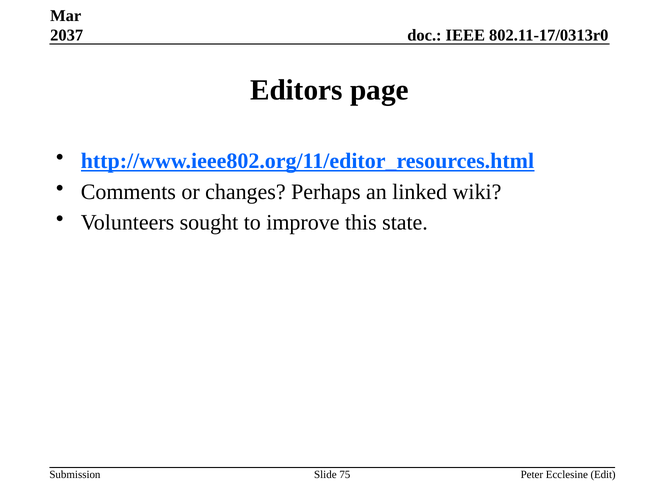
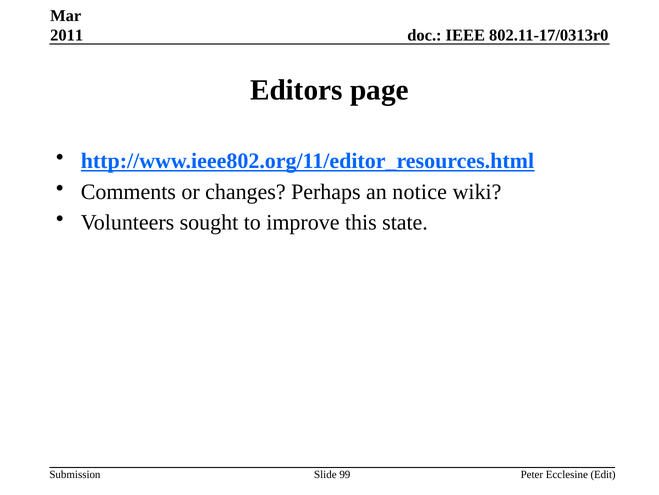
2037: 2037 -> 2011
linked: linked -> notice
75: 75 -> 99
